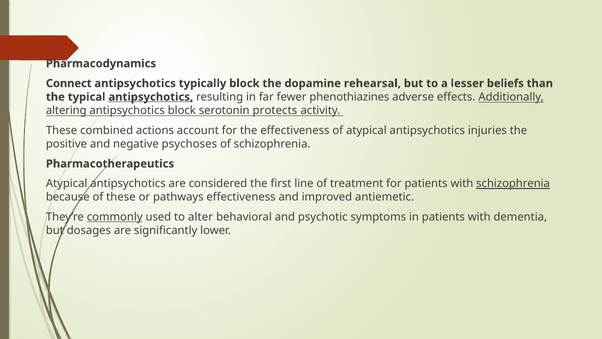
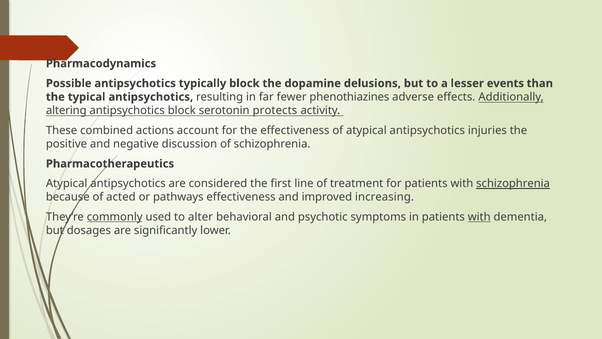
Connect: Connect -> Possible
rehearsal: rehearsal -> delusions
beliefs: beliefs -> events
antipsychotics at (151, 97) underline: present -> none
psychoses: psychoses -> discussion
of these: these -> acted
antiemetic: antiemetic -> increasing
with at (479, 217) underline: none -> present
